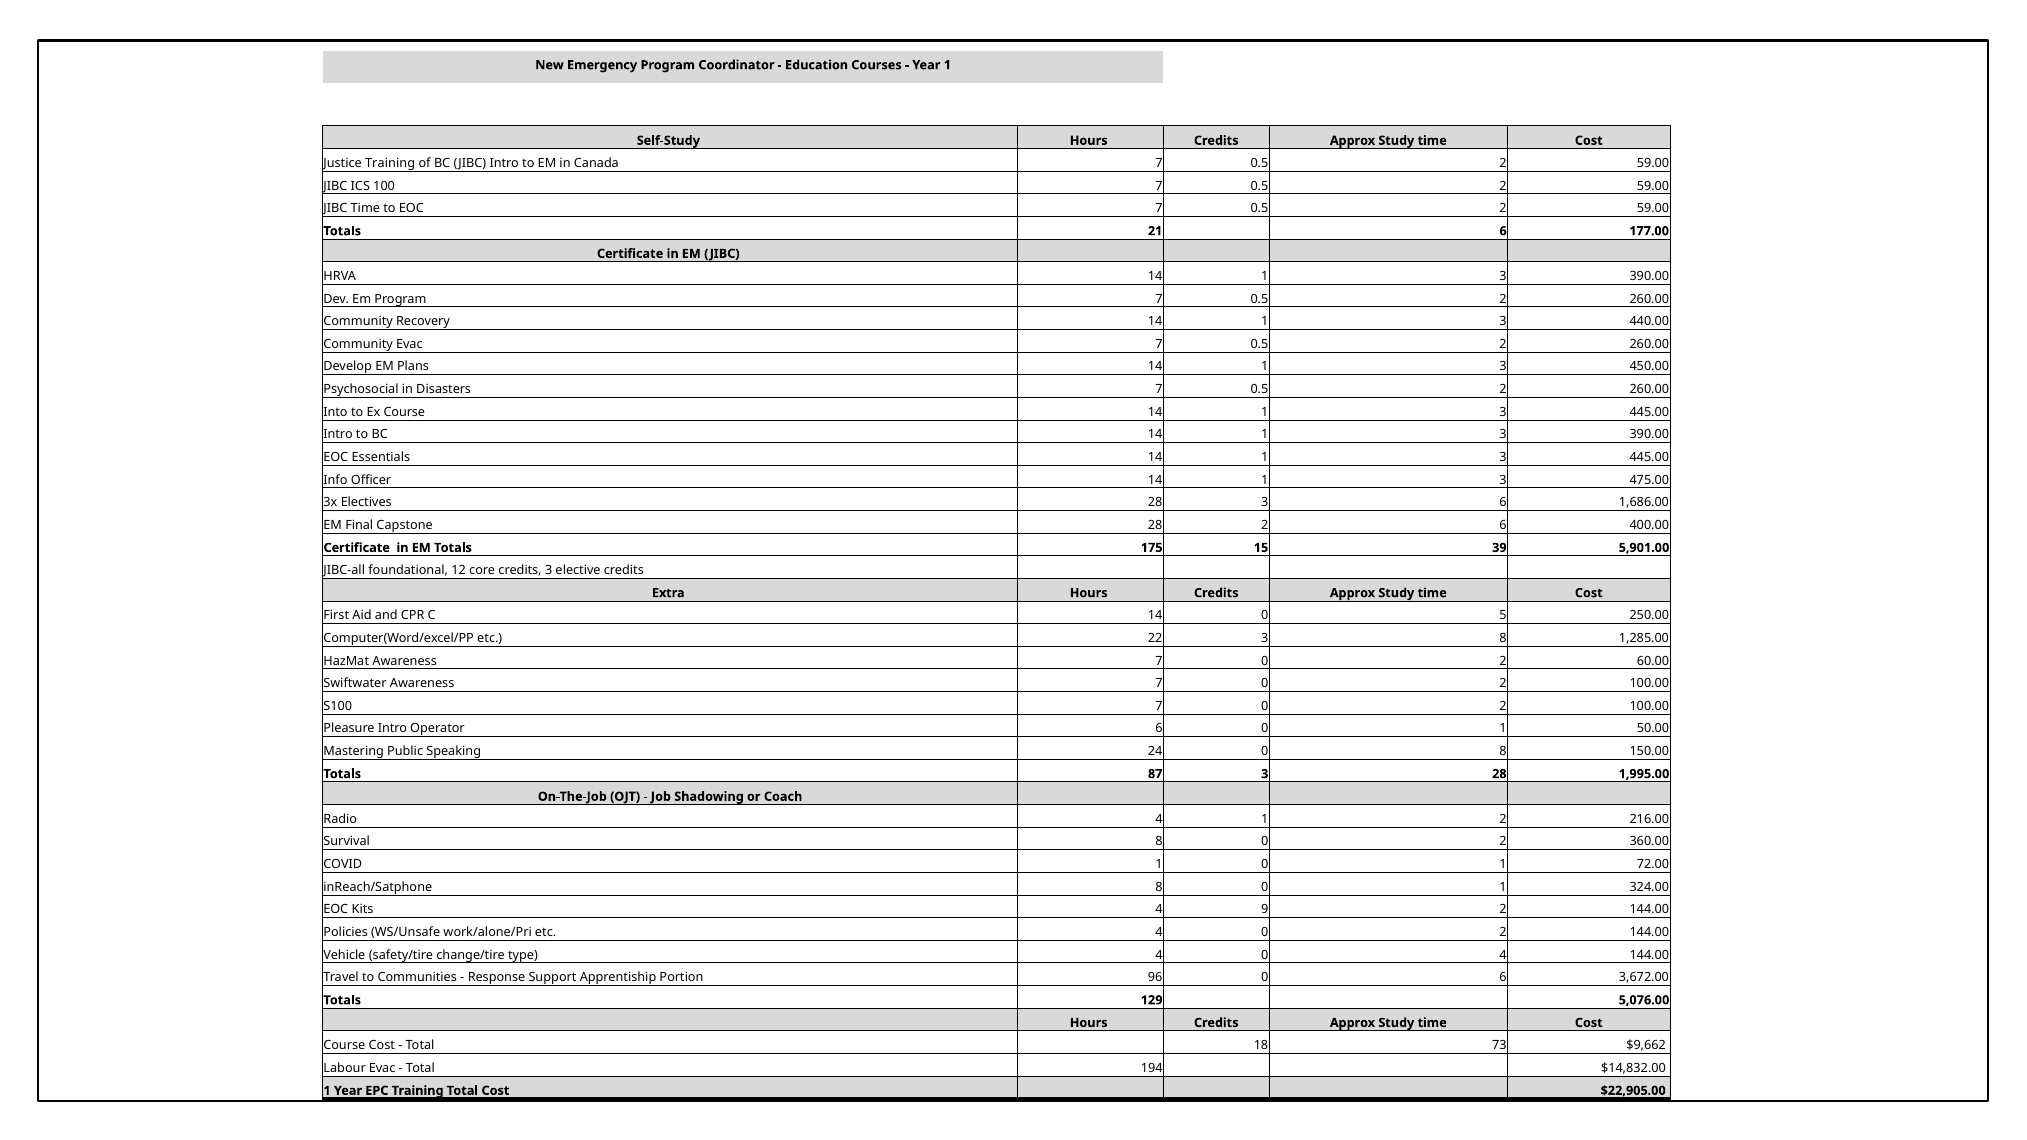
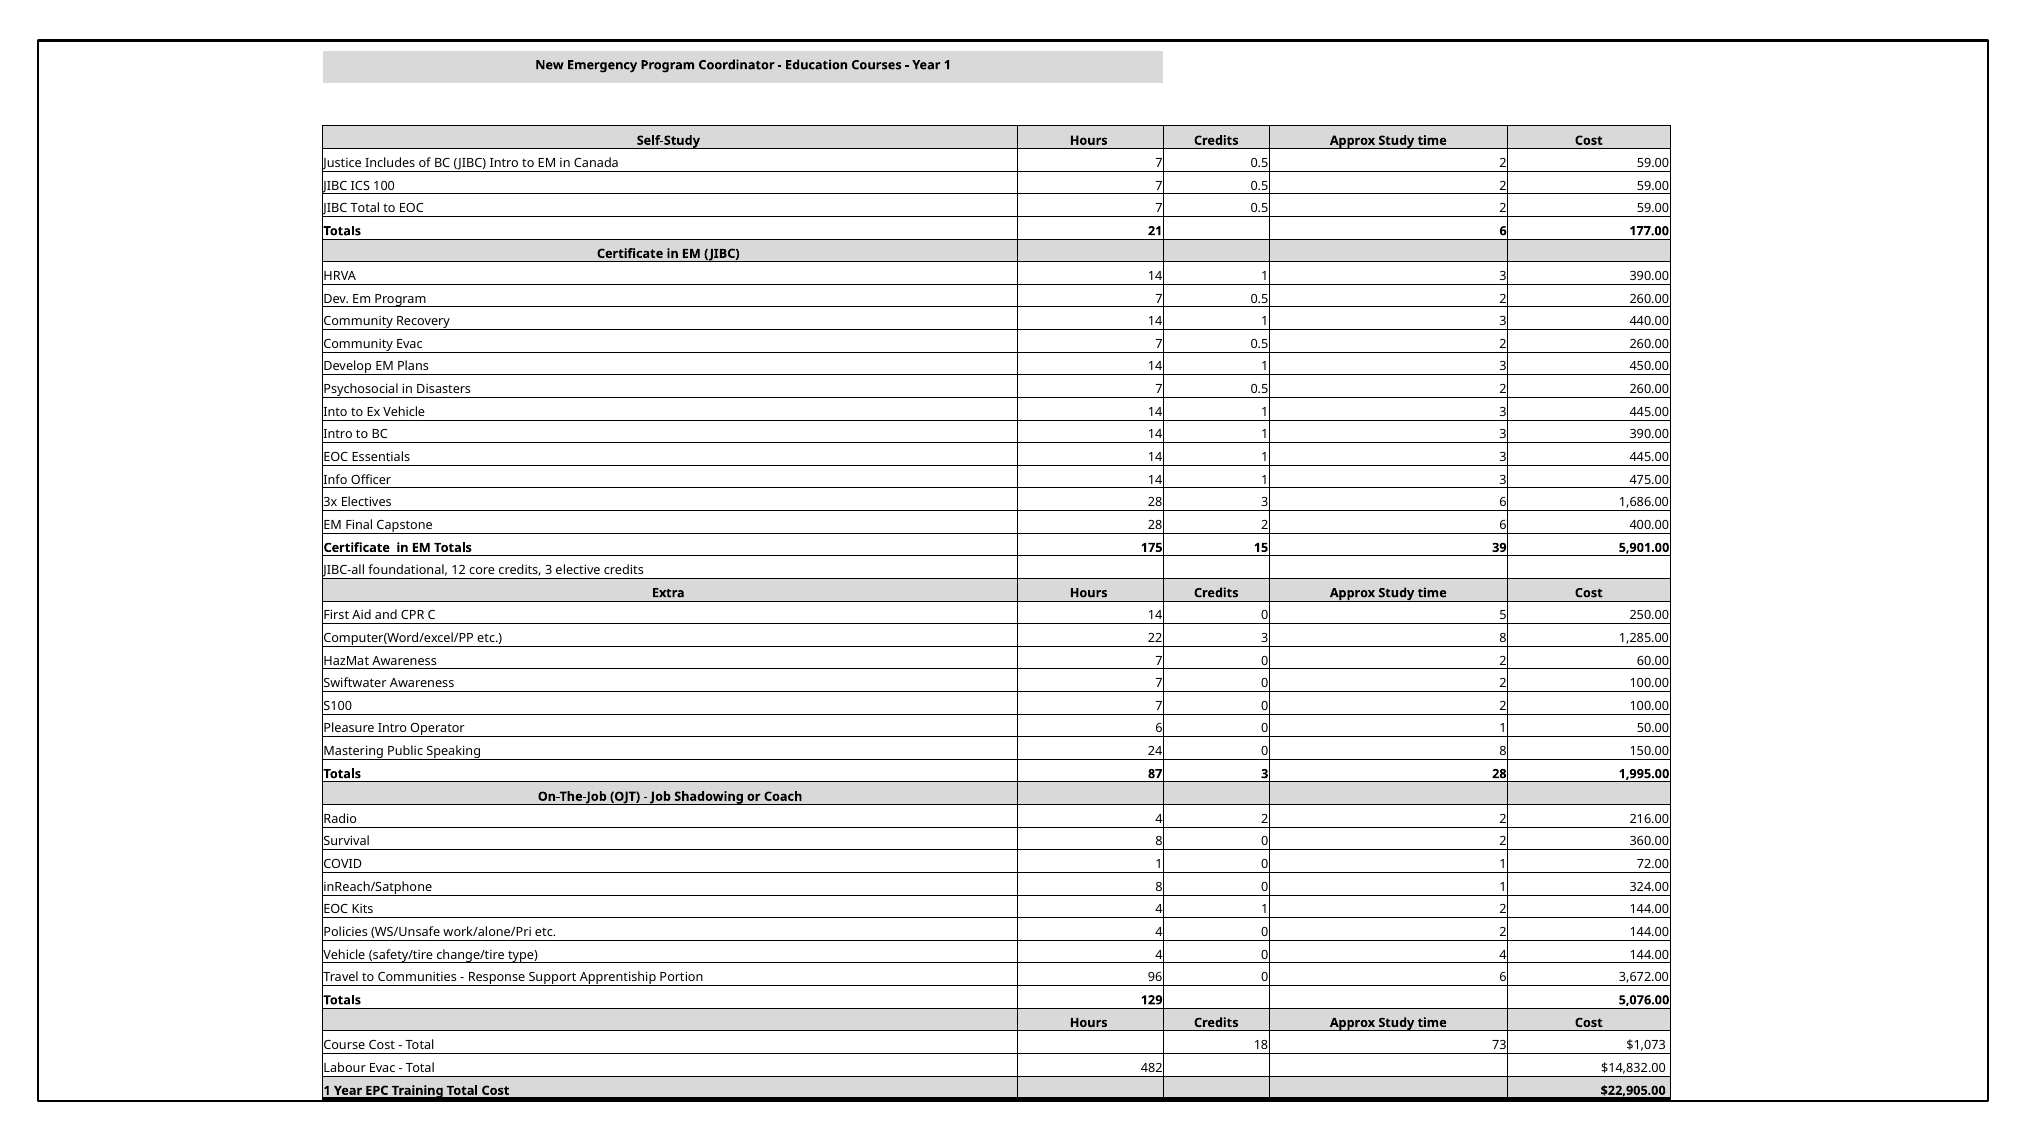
Justice Training: Training -> Includes
JIBC Time: Time -> Total
Ex Course: Course -> Vehicle
4 1: 1 -> 2
4 9: 9 -> 1
$9,662: $9,662 -> $1,073
194: 194 -> 482
